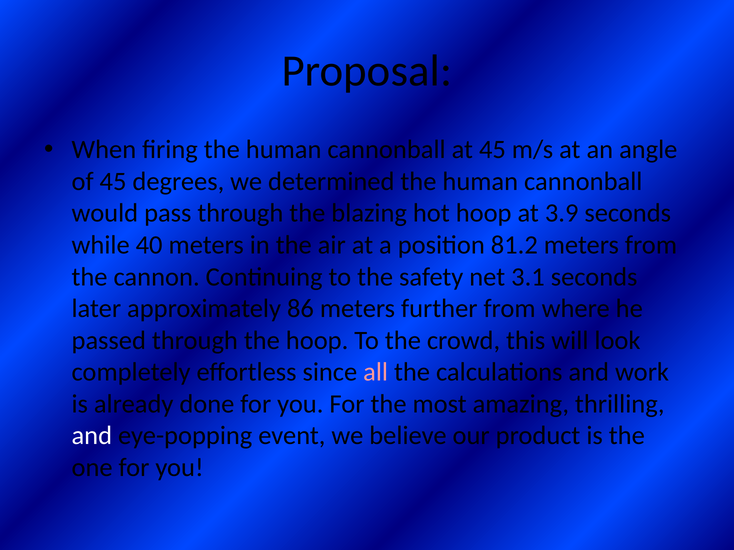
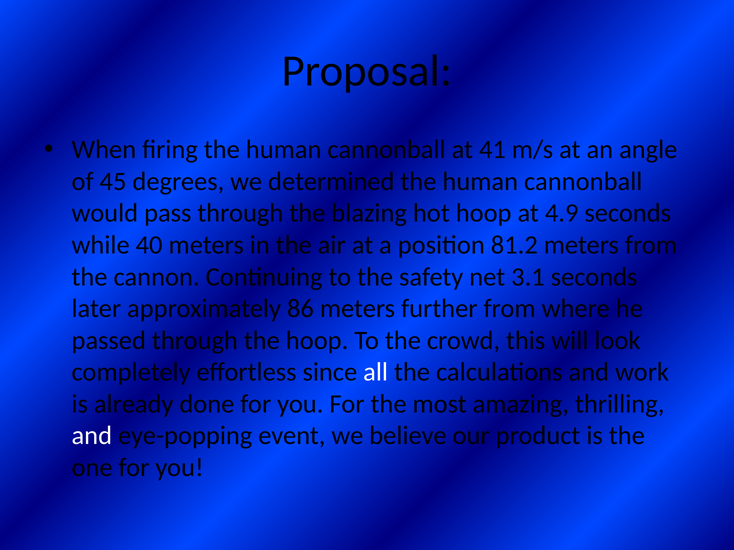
at 45: 45 -> 41
3.9: 3.9 -> 4.9
all colour: pink -> white
